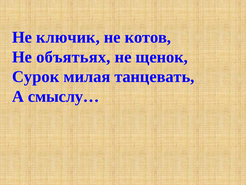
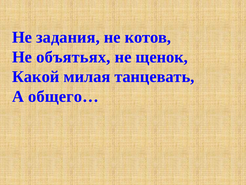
ключик: ключик -> задания
Сурок: Сурок -> Какой
смыслу…: смыслу… -> общего…
